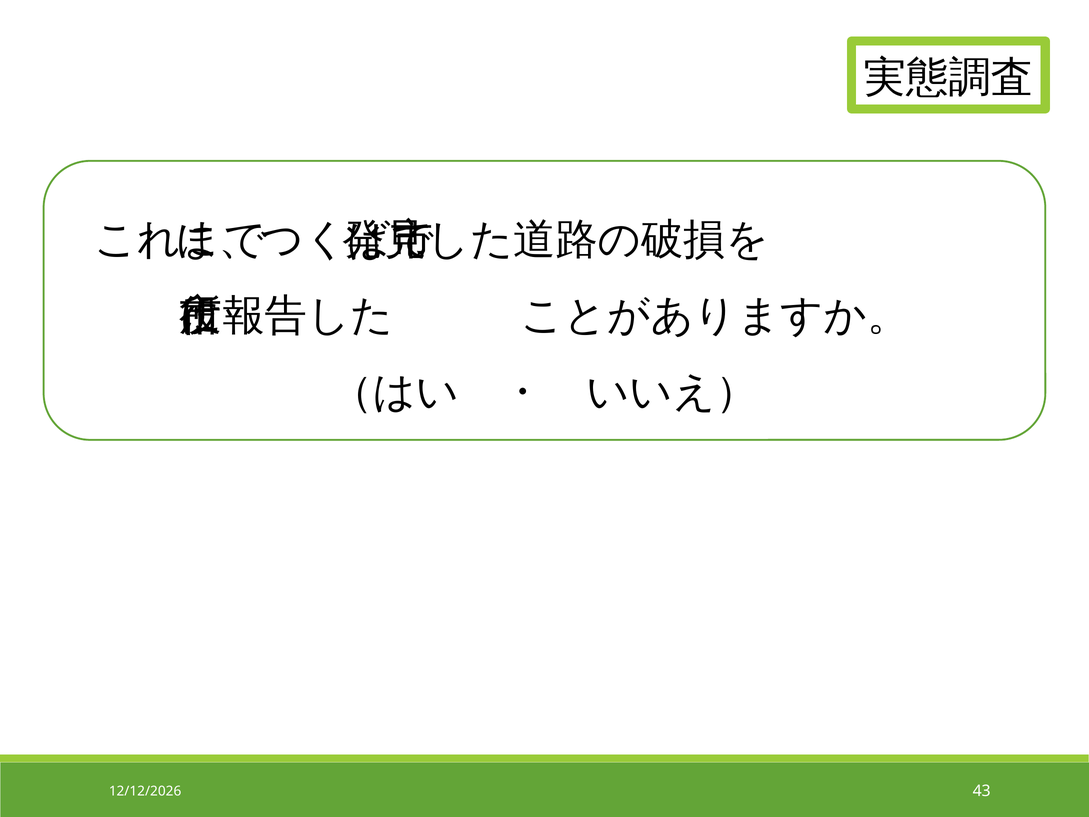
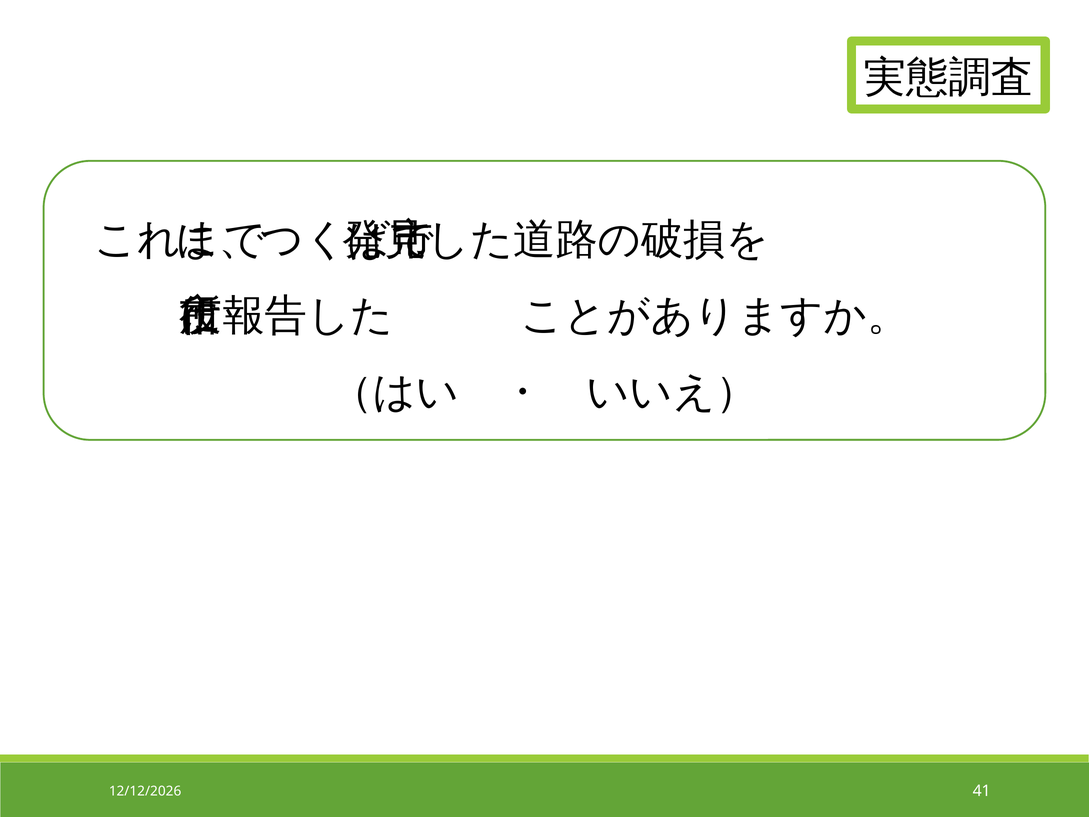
43: 43 -> 41
